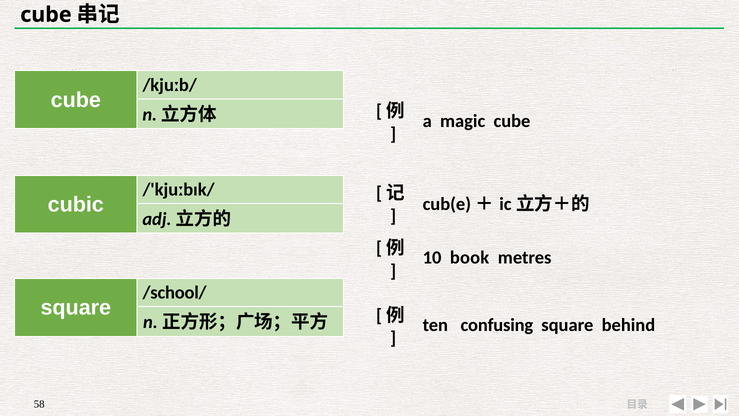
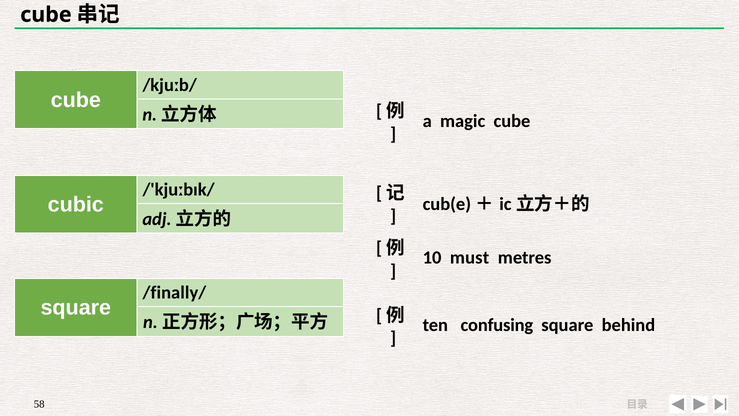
book: book -> must
/school/: /school/ -> /finally/
